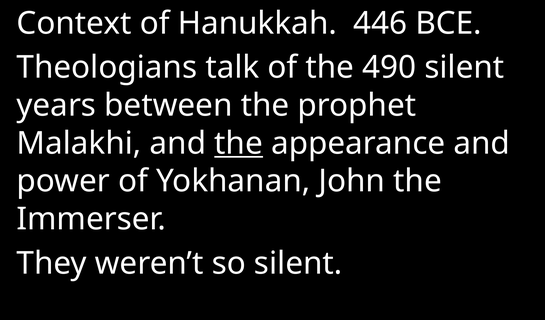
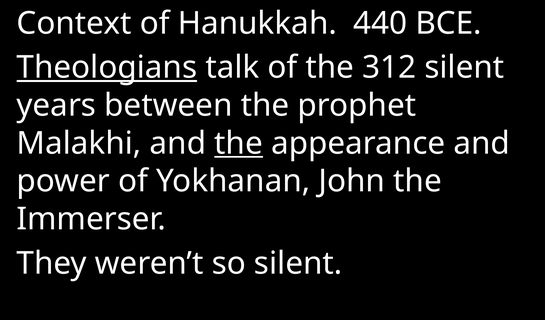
446: 446 -> 440
Theologians underline: none -> present
490: 490 -> 312
